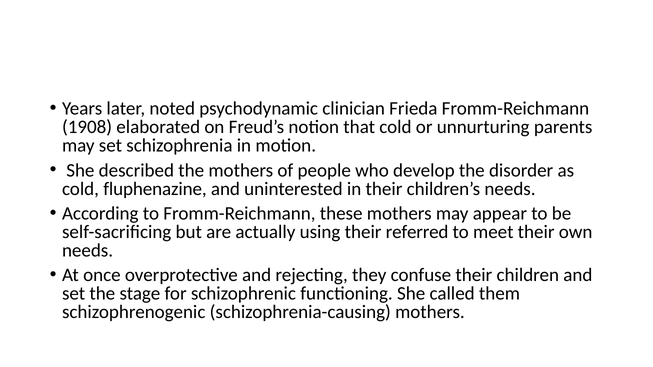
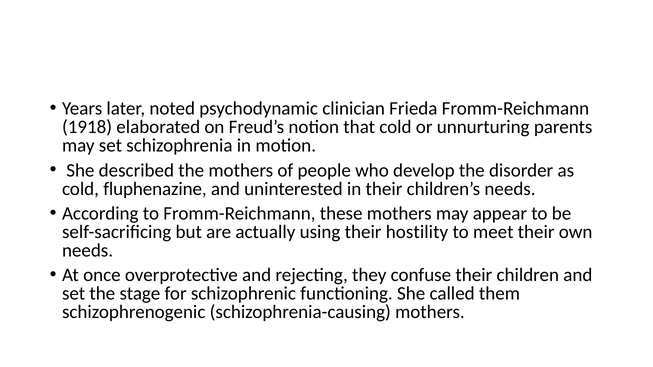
1908: 1908 -> 1918
referred: referred -> hostility
